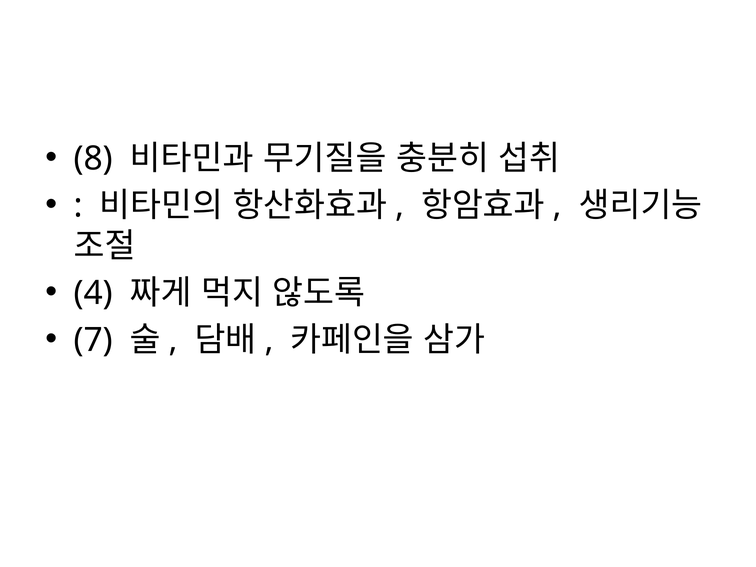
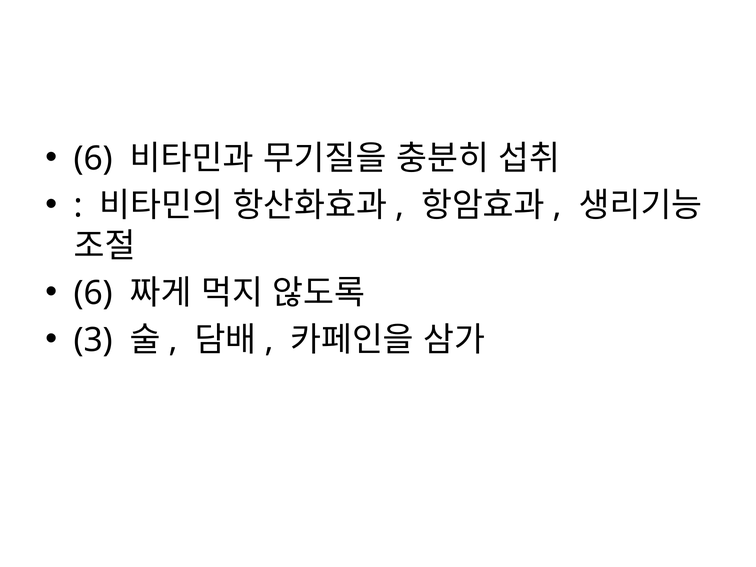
8 at (93, 159): 8 -> 6
4 at (93, 293): 4 -> 6
7: 7 -> 3
